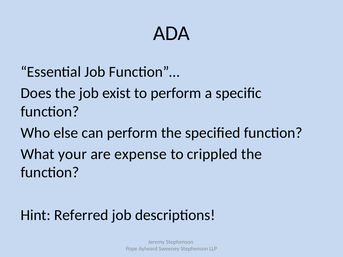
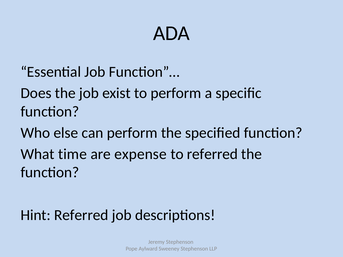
your: your -> time
to crippled: crippled -> referred
